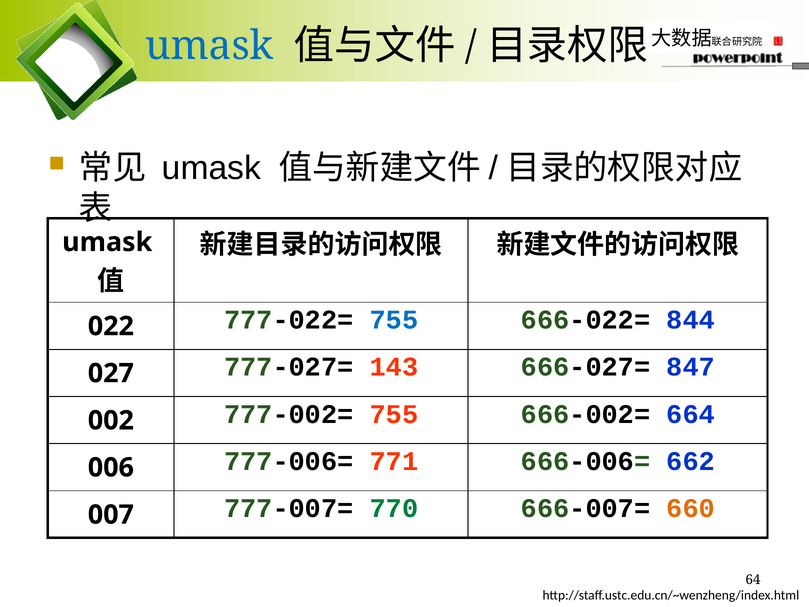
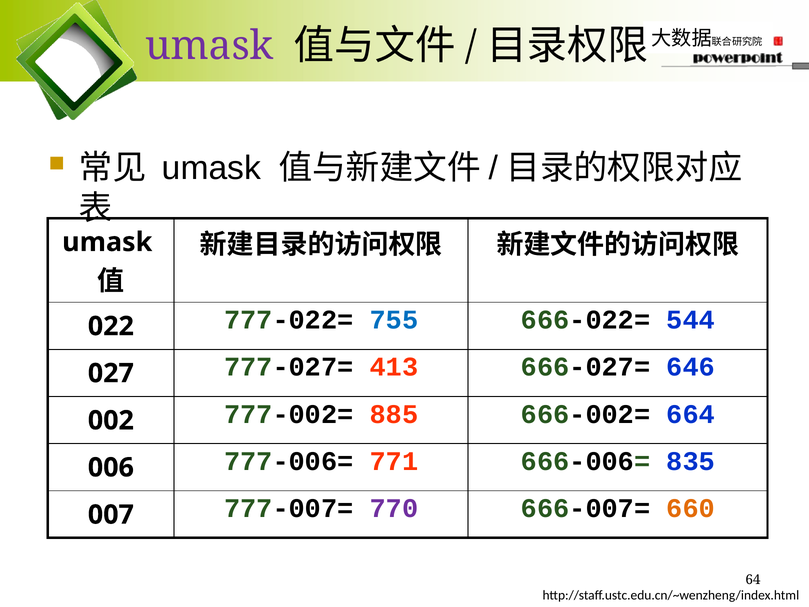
umask at (209, 46) colour: blue -> purple
844: 844 -> 544
143: 143 -> 413
847: 847 -> 646
777-002= 755: 755 -> 885
662: 662 -> 835
770 colour: green -> purple
